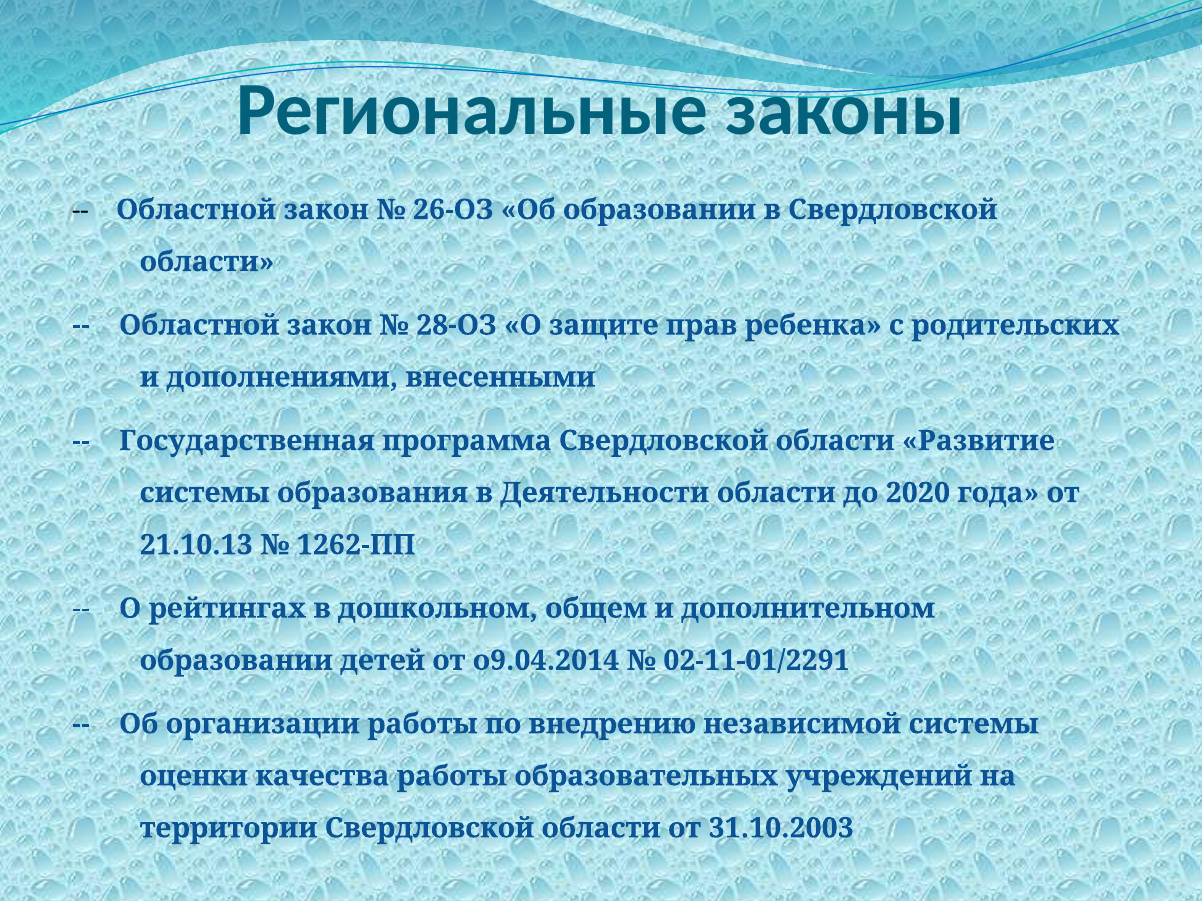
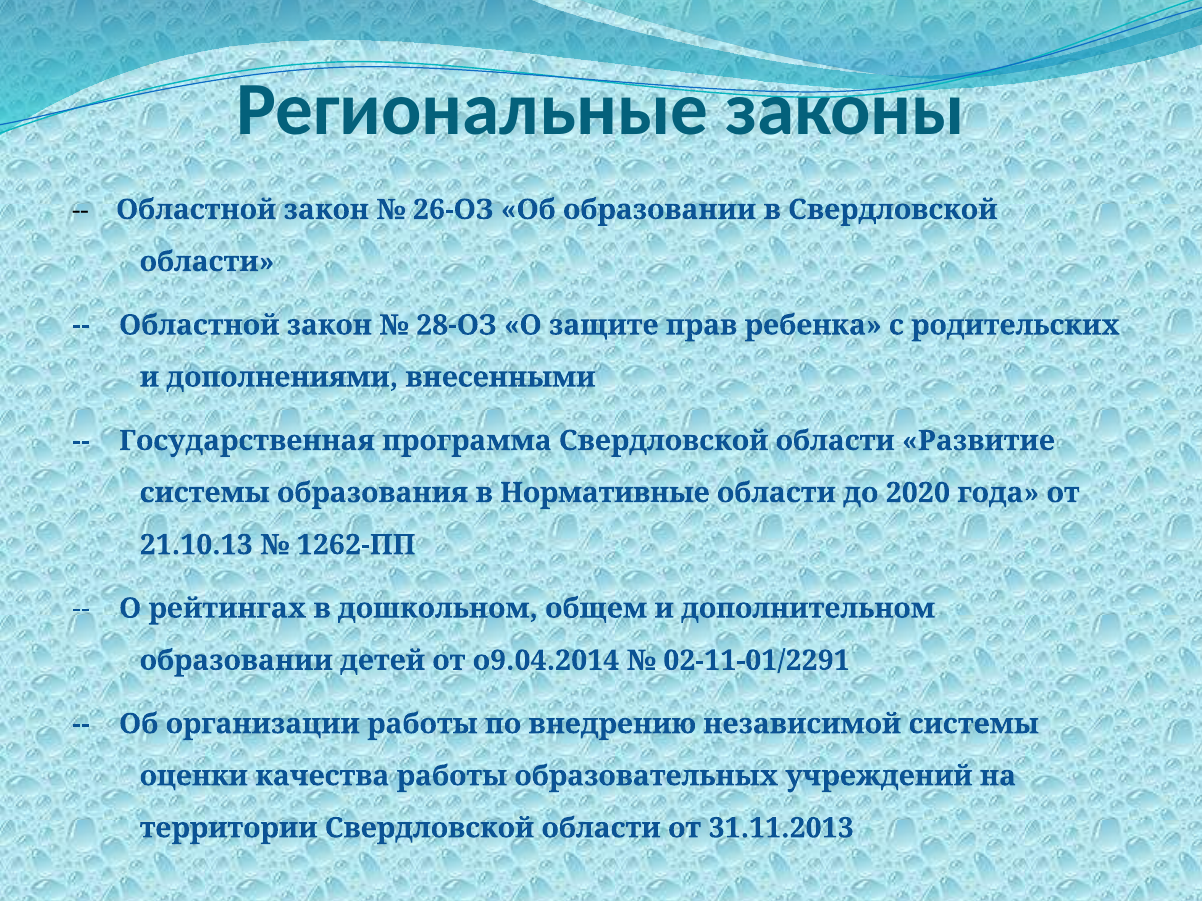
Деятельности: Деятельности -> Нормативные
31.10.2003: 31.10.2003 -> 31.11.2013
